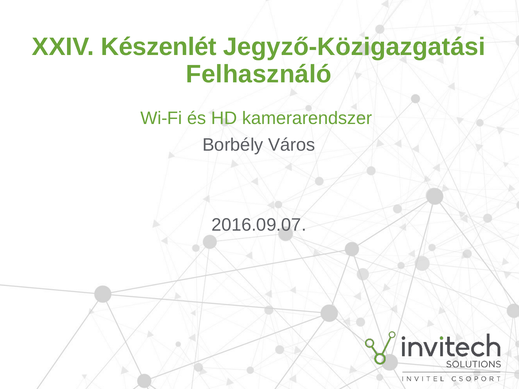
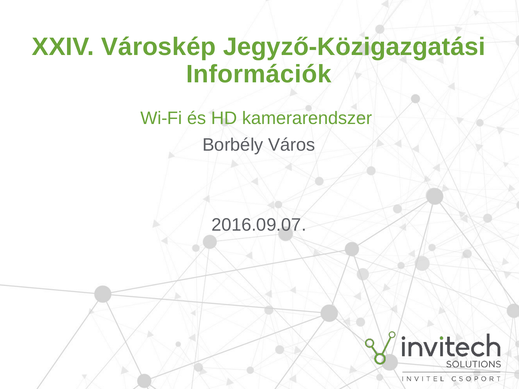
Készenlét: Készenlét -> Városkép
Felhasználó: Felhasználó -> Információk
